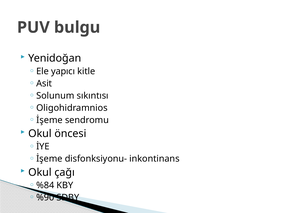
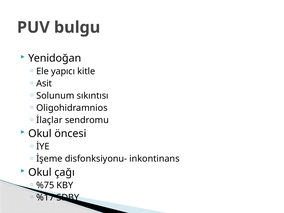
İşeme at (49, 120): İşeme -> İlaçlar
%84: %84 -> %75
%90: %90 -> %17
